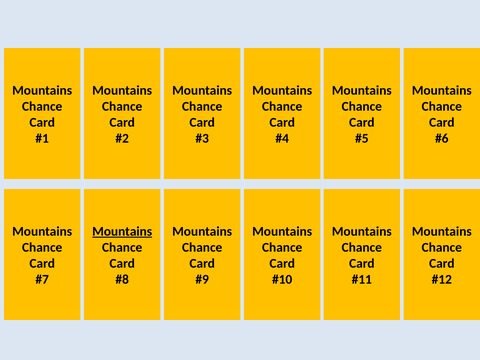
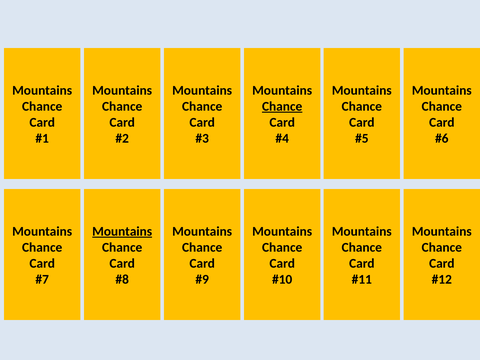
Chance at (282, 106) underline: none -> present
